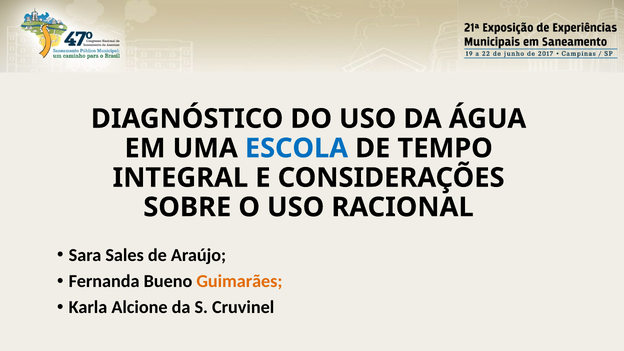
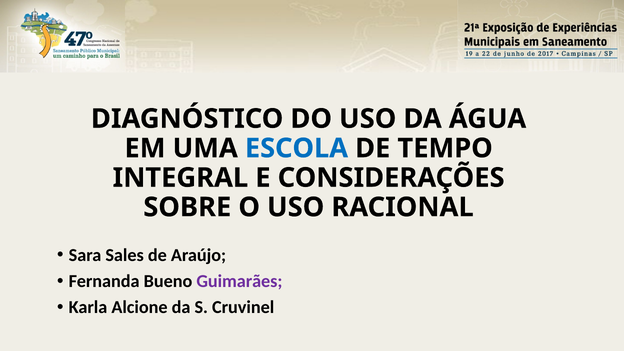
Guimarães colour: orange -> purple
